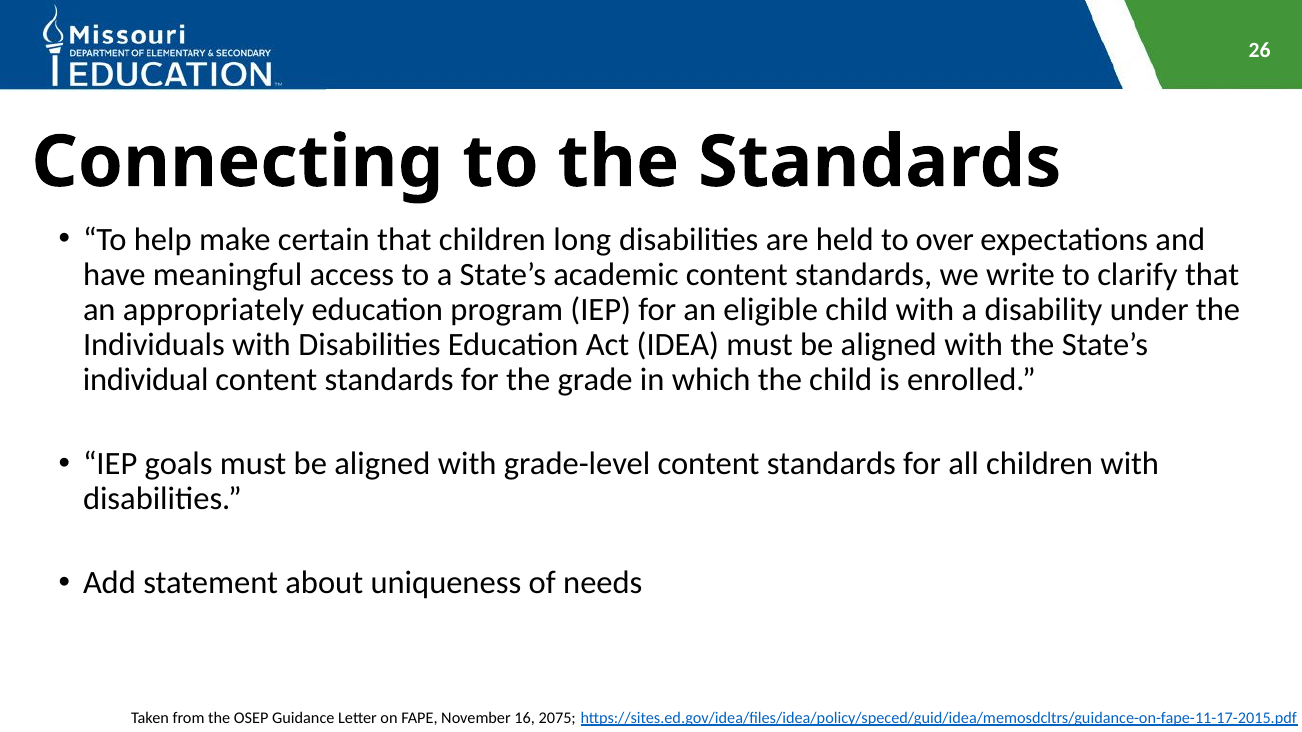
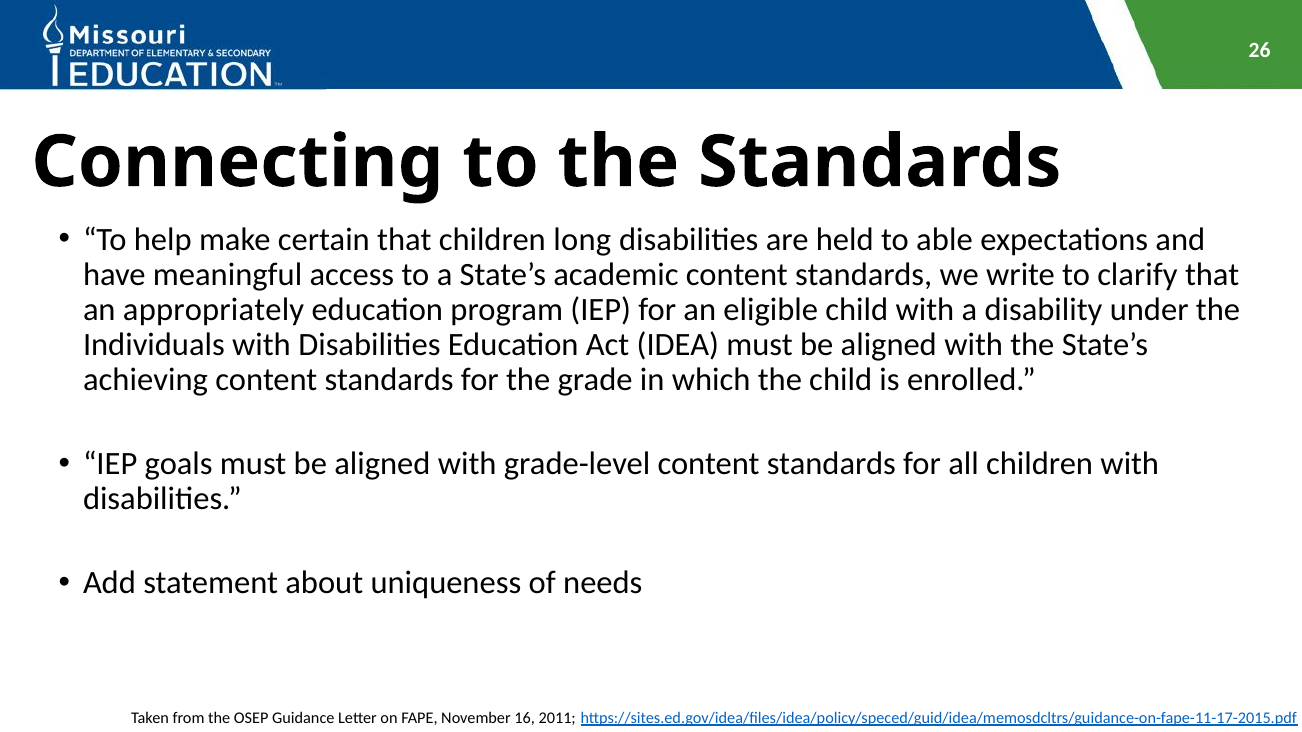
over: over -> able
individual: individual -> achieving
2075: 2075 -> 2011
